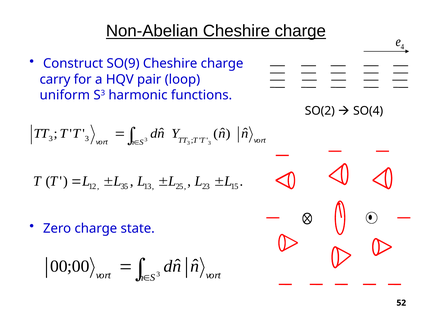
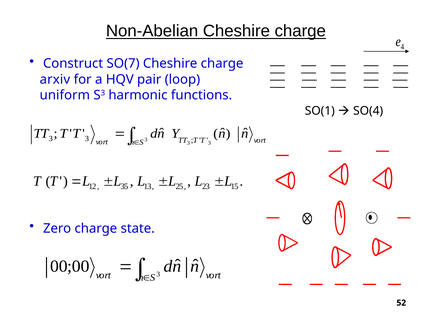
SO(9: SO(9 -> SO(7
carry: carry -> arxiv
SO(2: SO(2 -> SO(1
